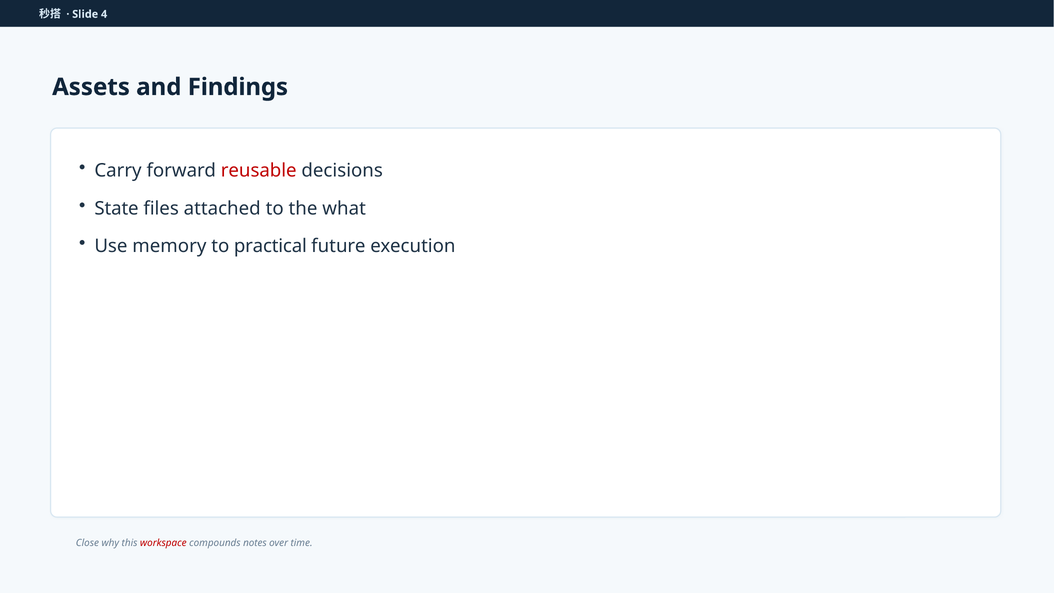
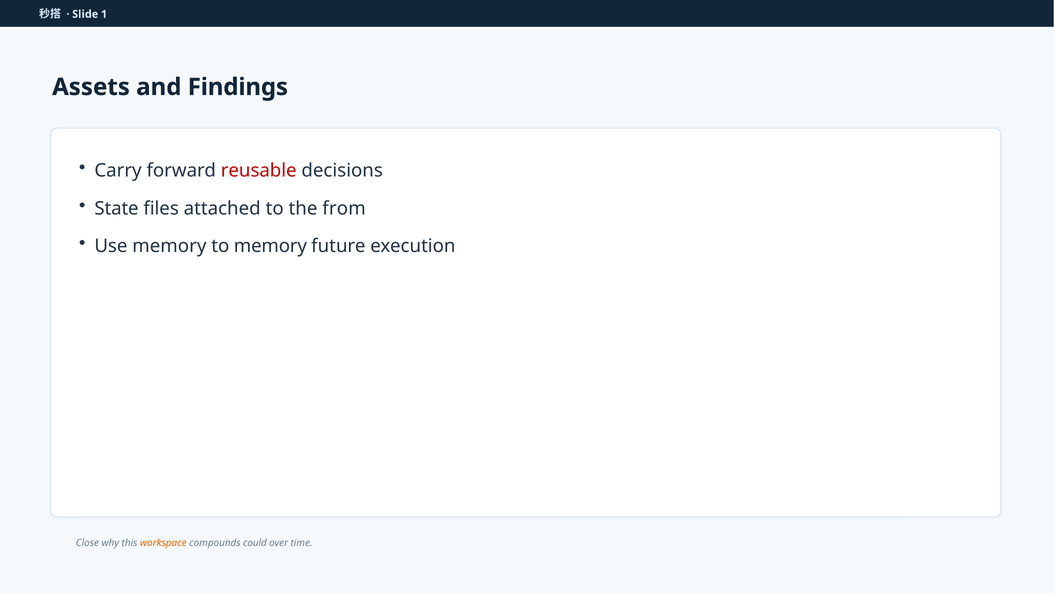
4: 4 -> 1
what: what -> from
to practical: practical -> memory
workspace colour: red -> orange
notes: notes -> could
